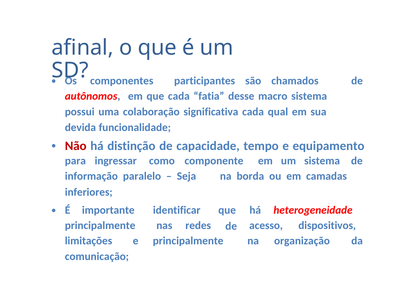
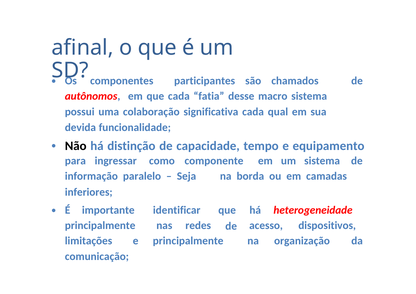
Não colour: red -> black
